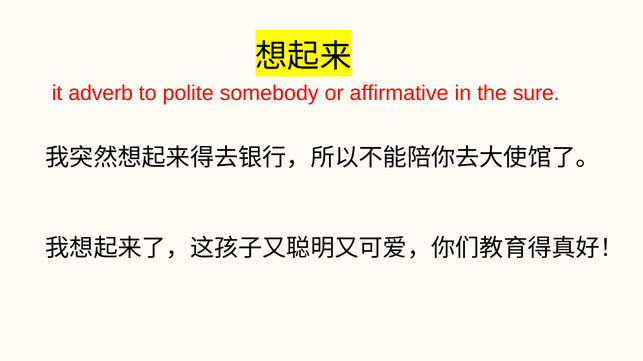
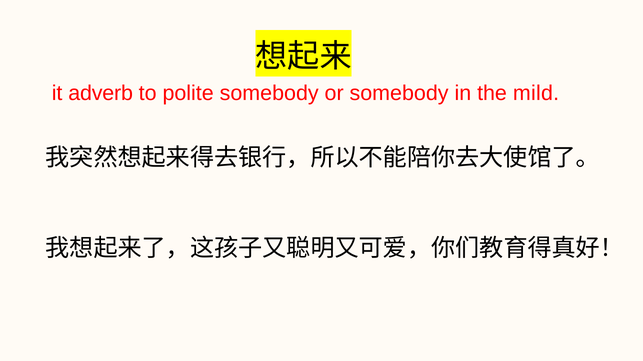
or affirmative: affirmative -> somebody
sure: sure -> mild
